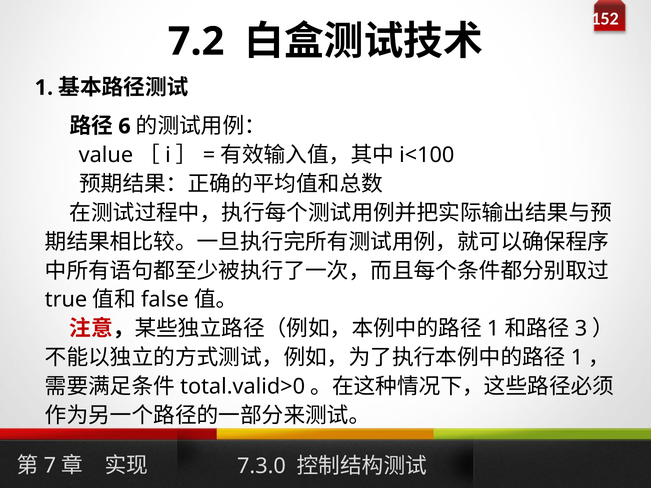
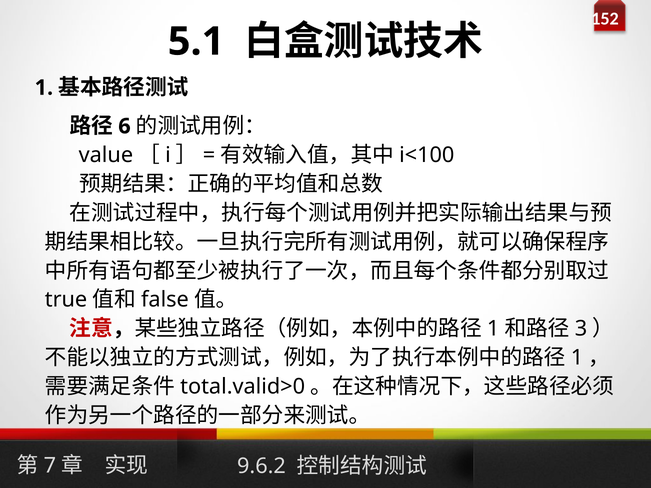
7.2: 7.2 -> 5.1
7.3.0: 7.3.0 -> 9.6.2
